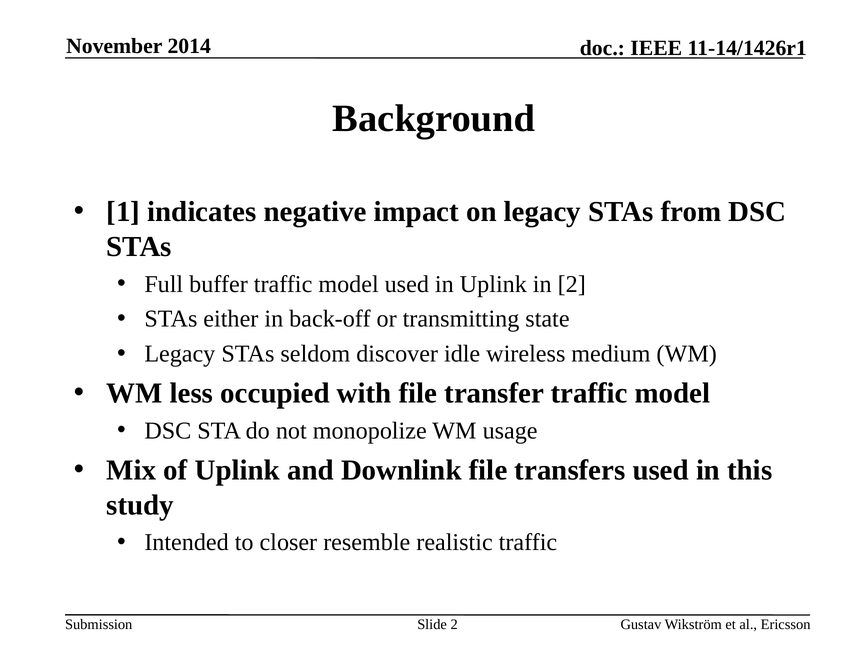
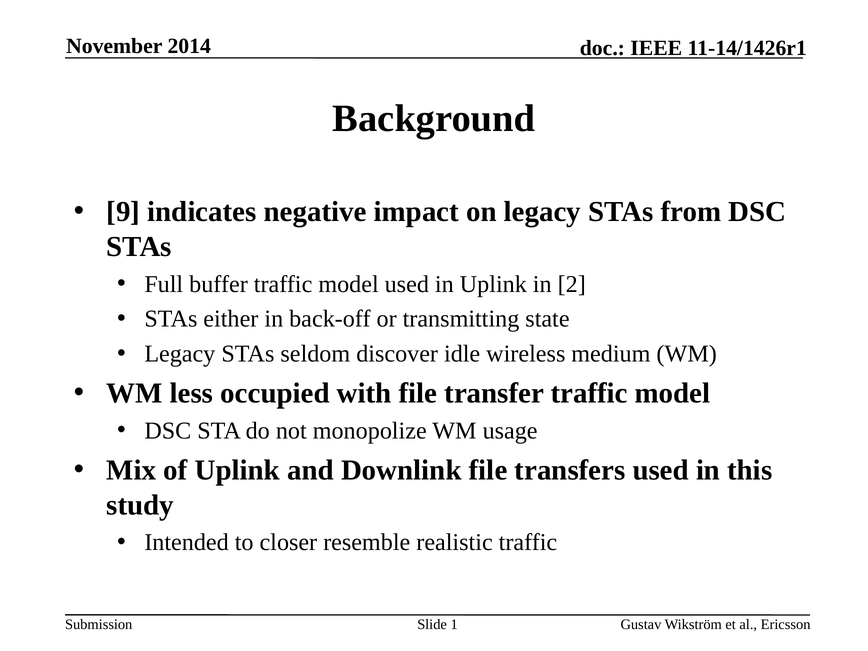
1: 1 -> 9
Slide 2: 2 -> 1
